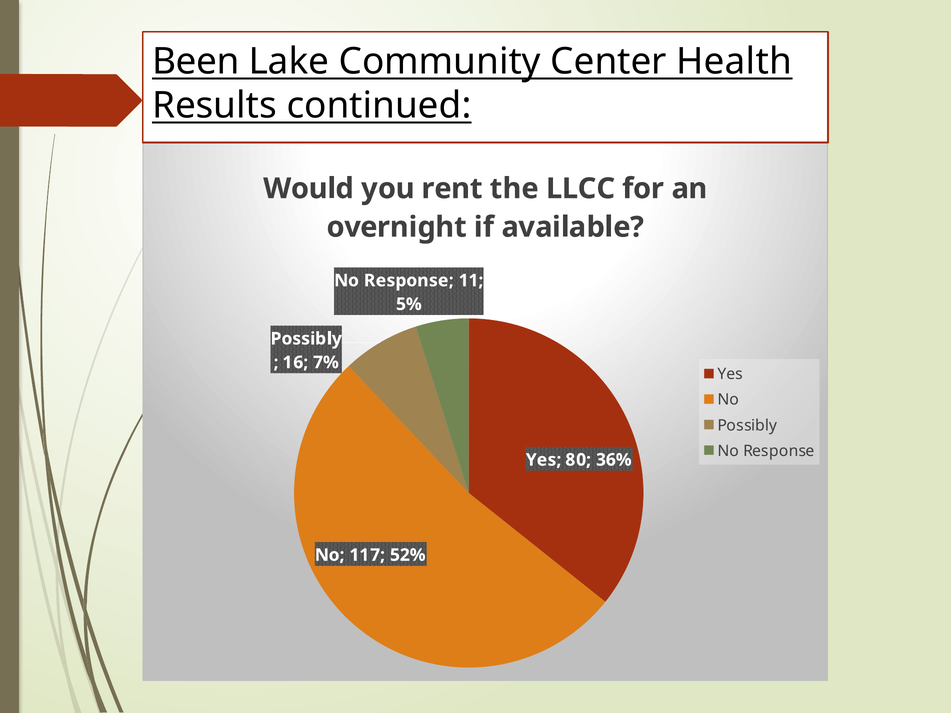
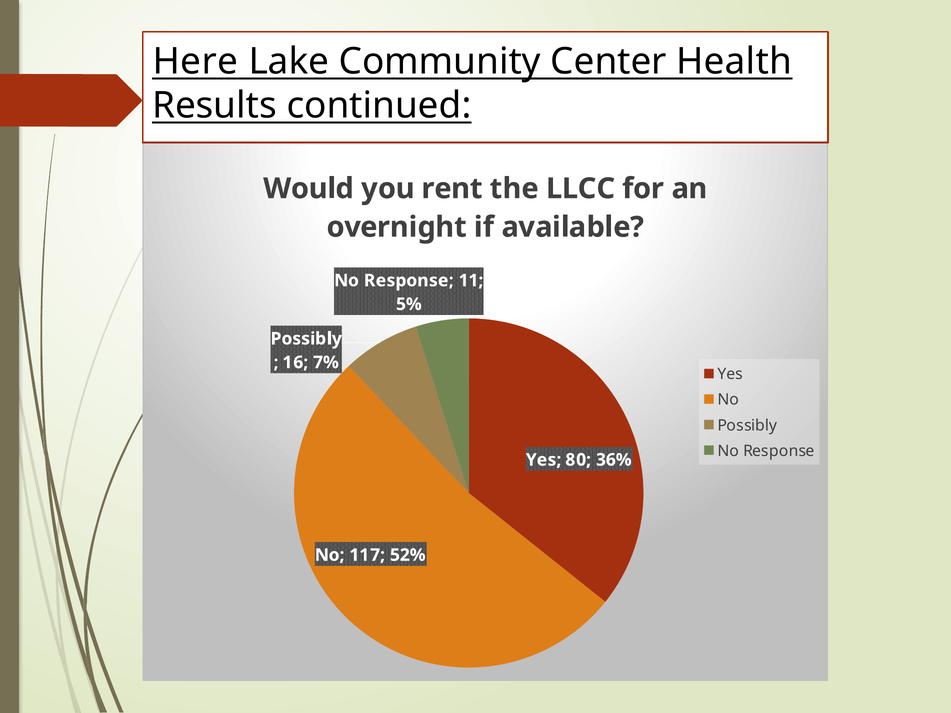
Been: Been -> Here
